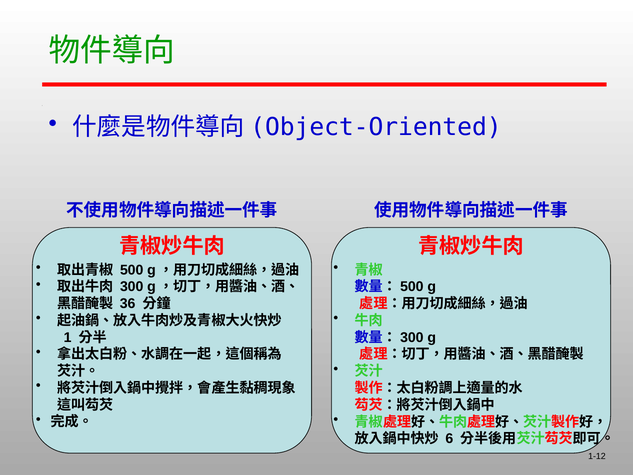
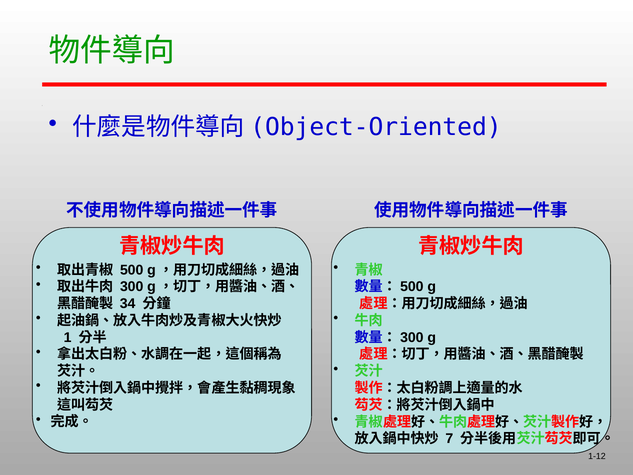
36: 36 -> 34
6: 6 -> 7
